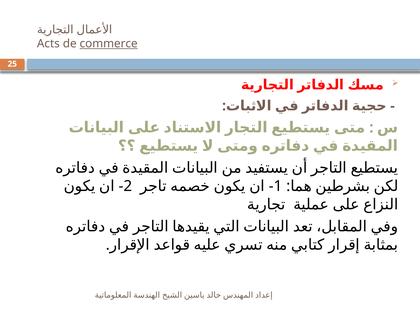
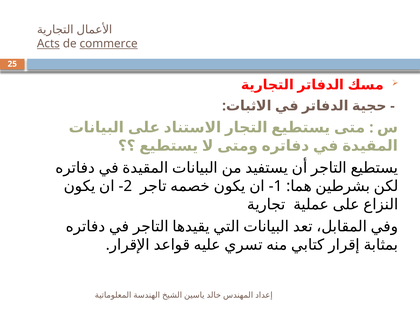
Acts underline: none -> present
